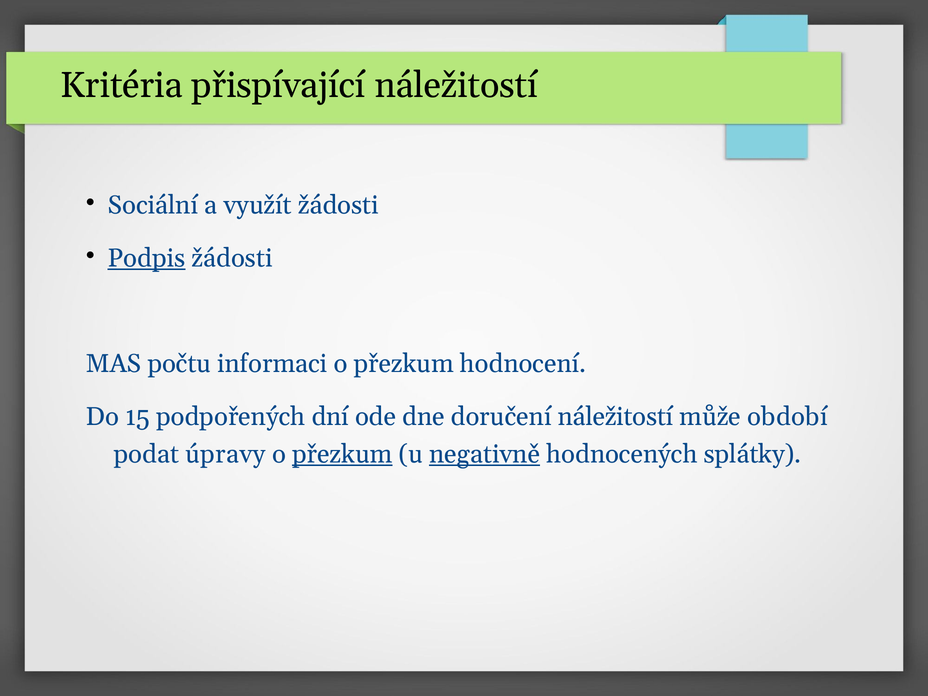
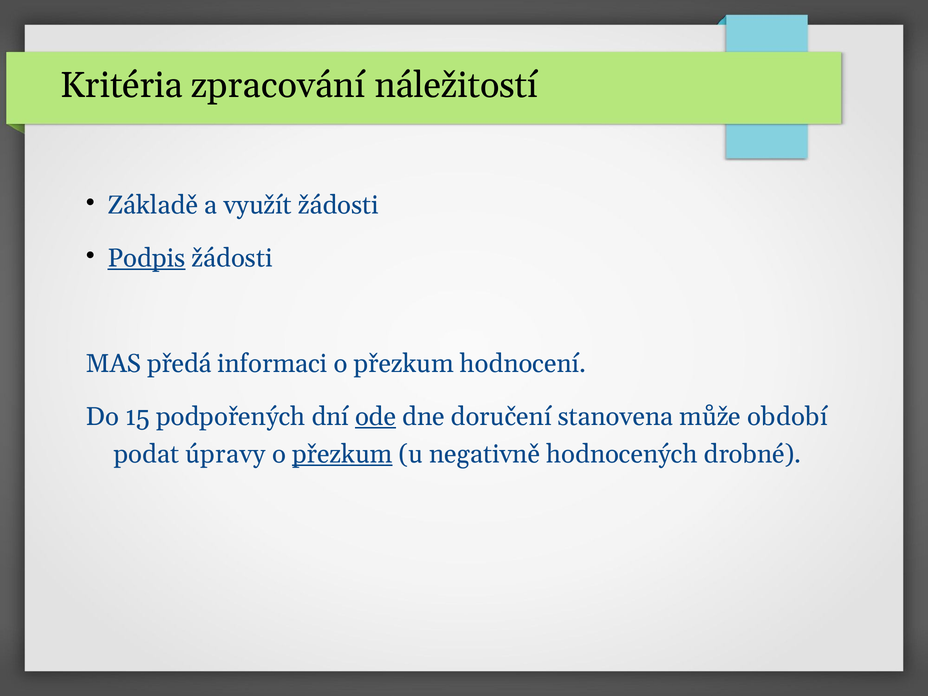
přispívající: přispívající -> zpracování
Sociální: Sociální -> Základě
počtu: počtu -> předá
ode underline: none -> present
doručení náležitostí: náležitostí -> stanovena
negativně underline: present -> none
splátky: splátky -> drobné
